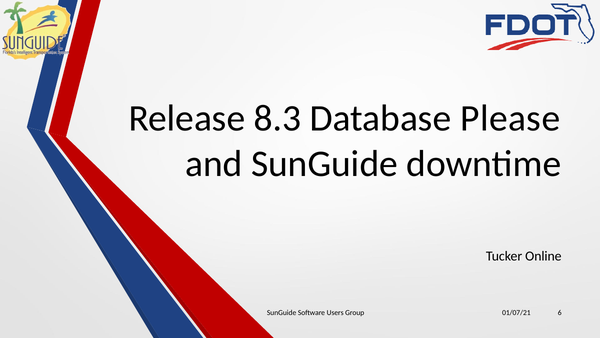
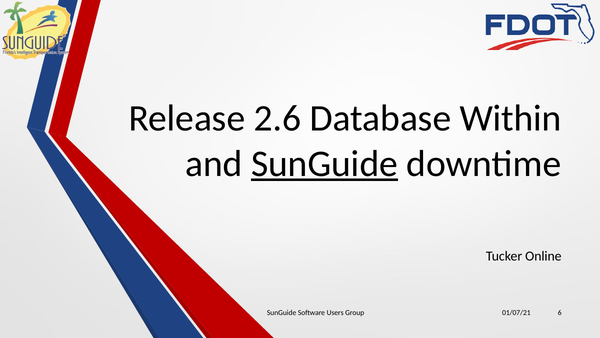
8.3: 8.3 -> 2.6
Please: Please -> Within
SunGuide at (324, 163) underline: none -> present
